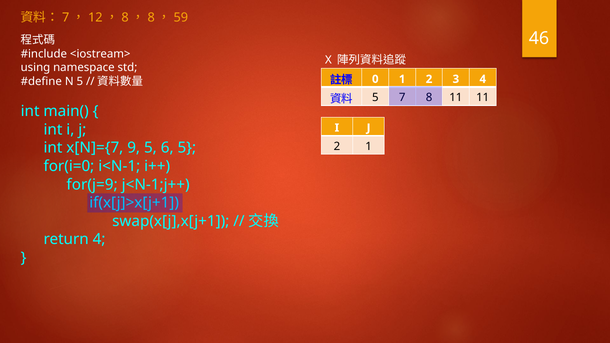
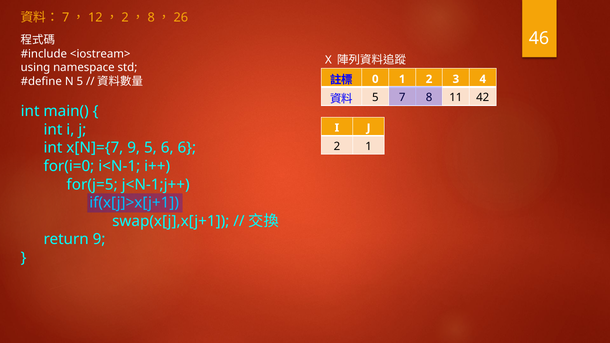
8 at (125, 18): 8 -> 2
59: 59 -> 26
11 11: 11 -> 42
6 5: 5 -> 6
for(j=9: for(j=9 -> for(j=5
return 4: 4 -> 9
